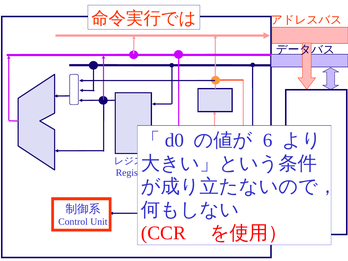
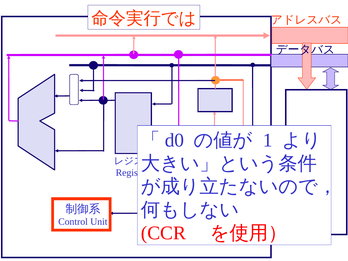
6: 6 -> 1
